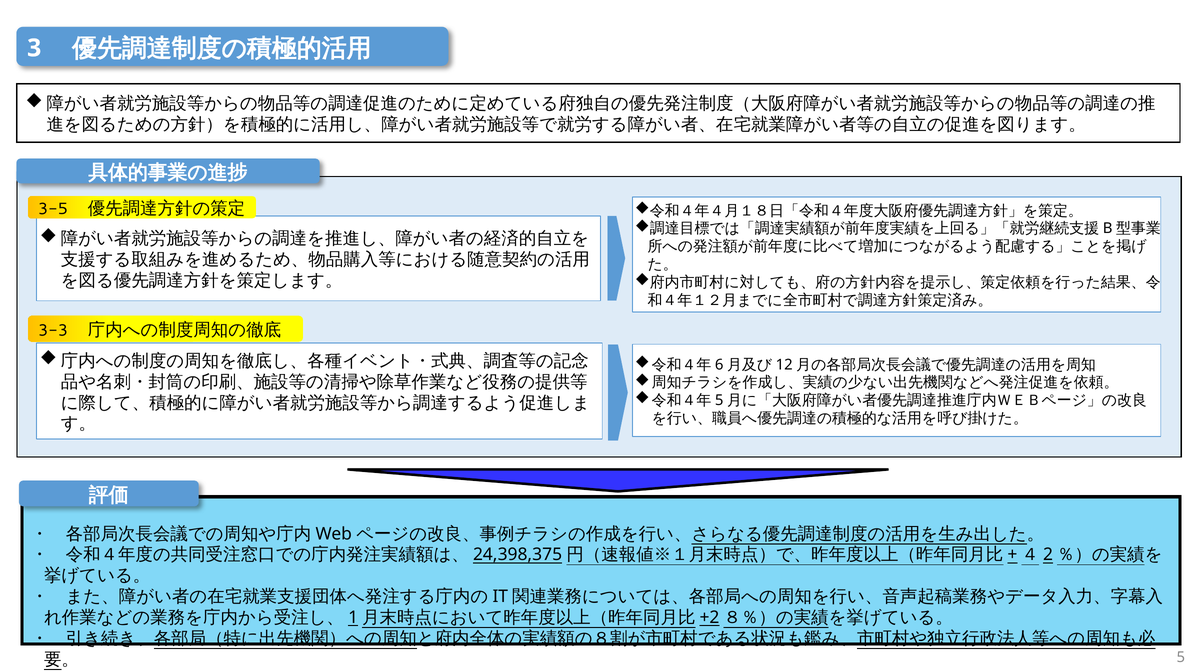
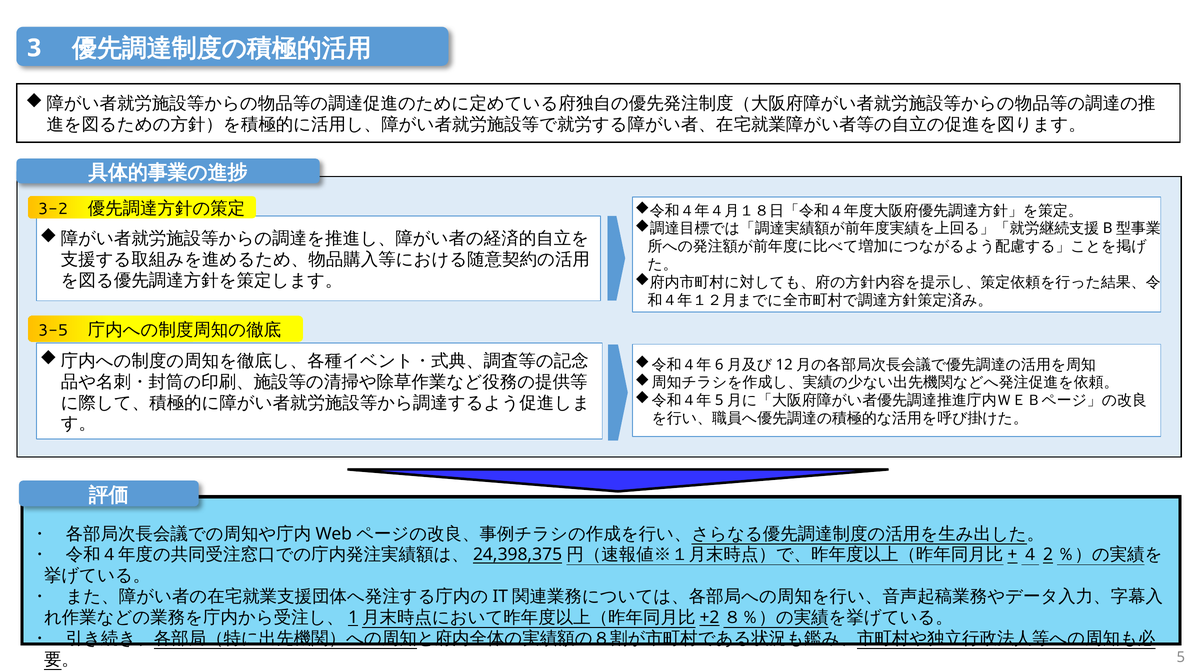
3-5: 3-5 -> 3-2
3-3: 3-3 -> 3-5
